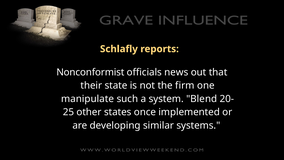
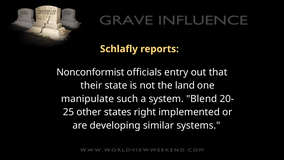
news: news -> entry
firm: firm -> land
once: once -> right
